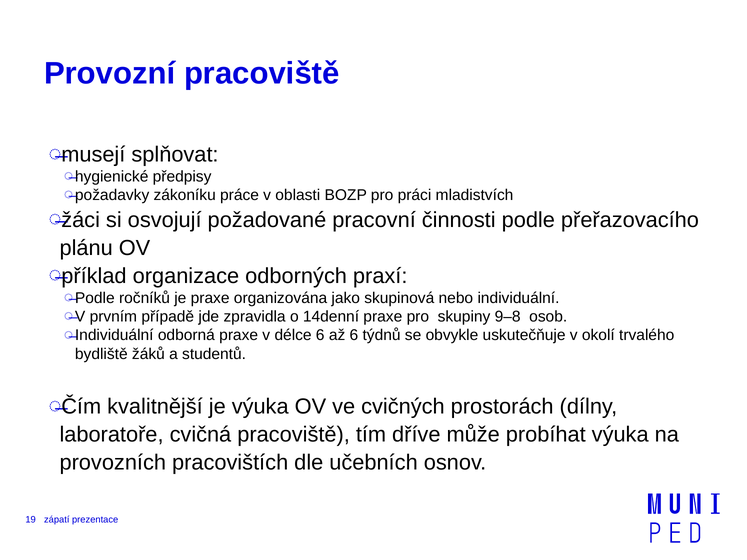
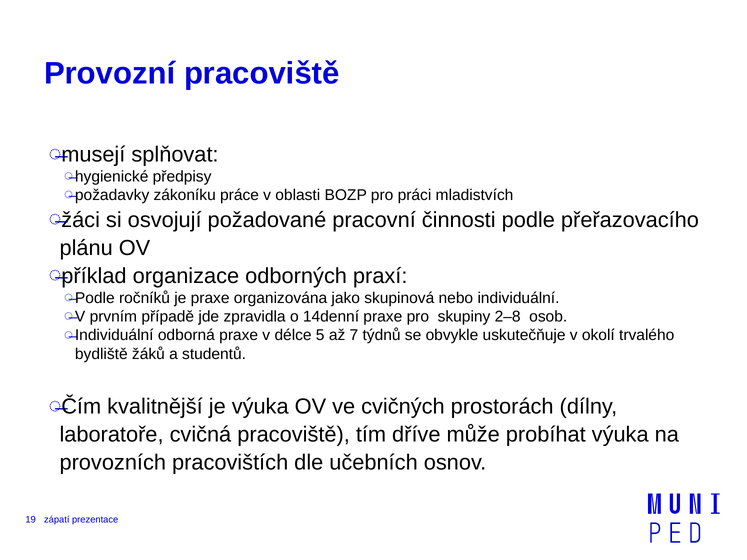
9–8: 9–8 -> 2–8
délce 6: 6 -> 5
až 6: 6 -> 7
